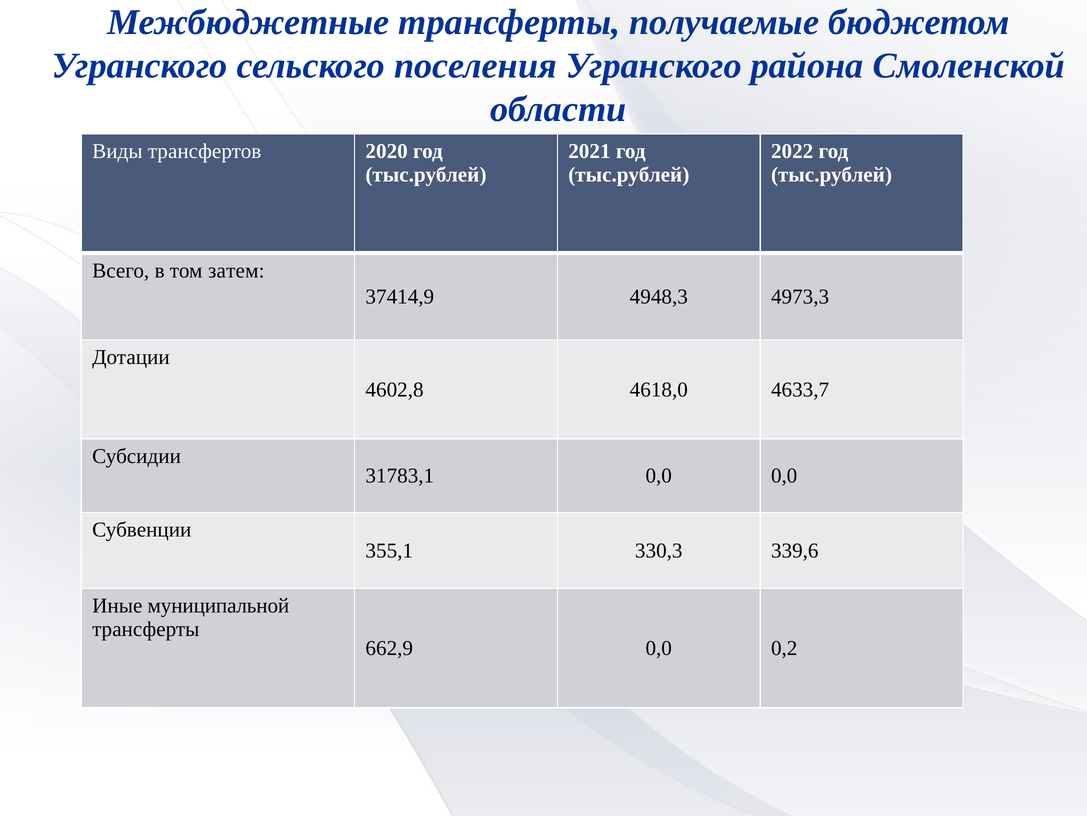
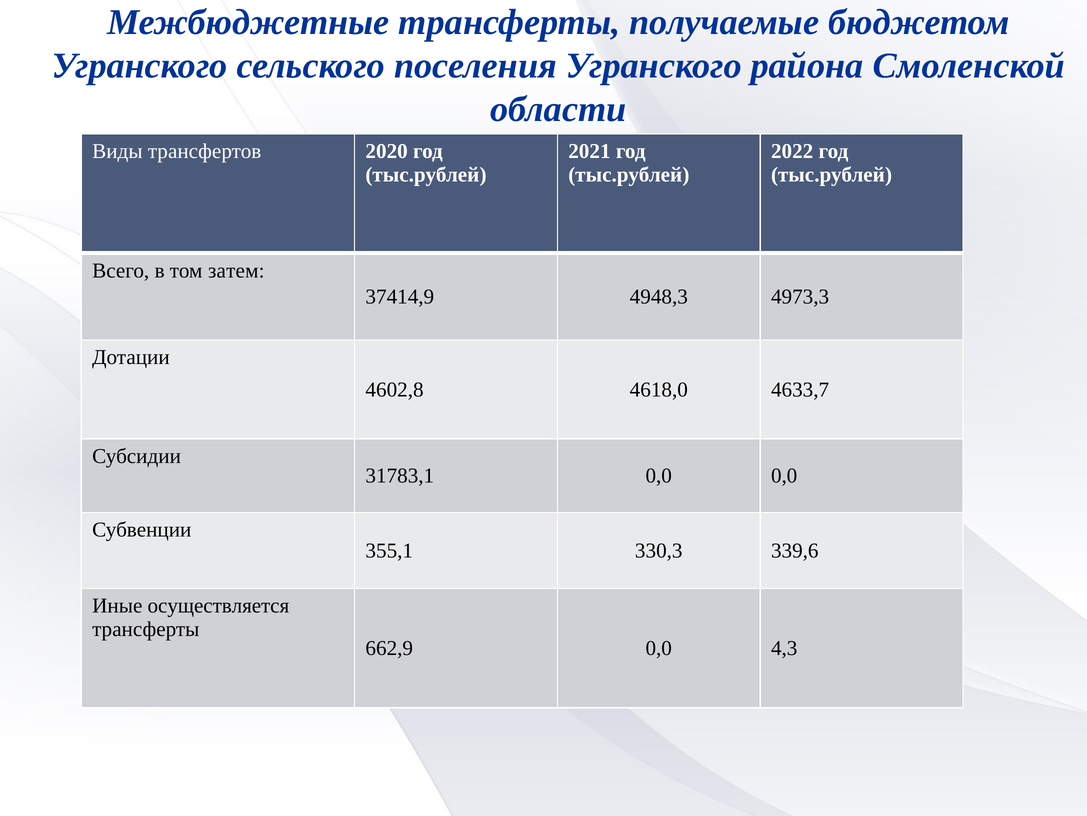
муниципальной: муниципальной -> осуществляется
0,2: 0,2 -> 4,3
